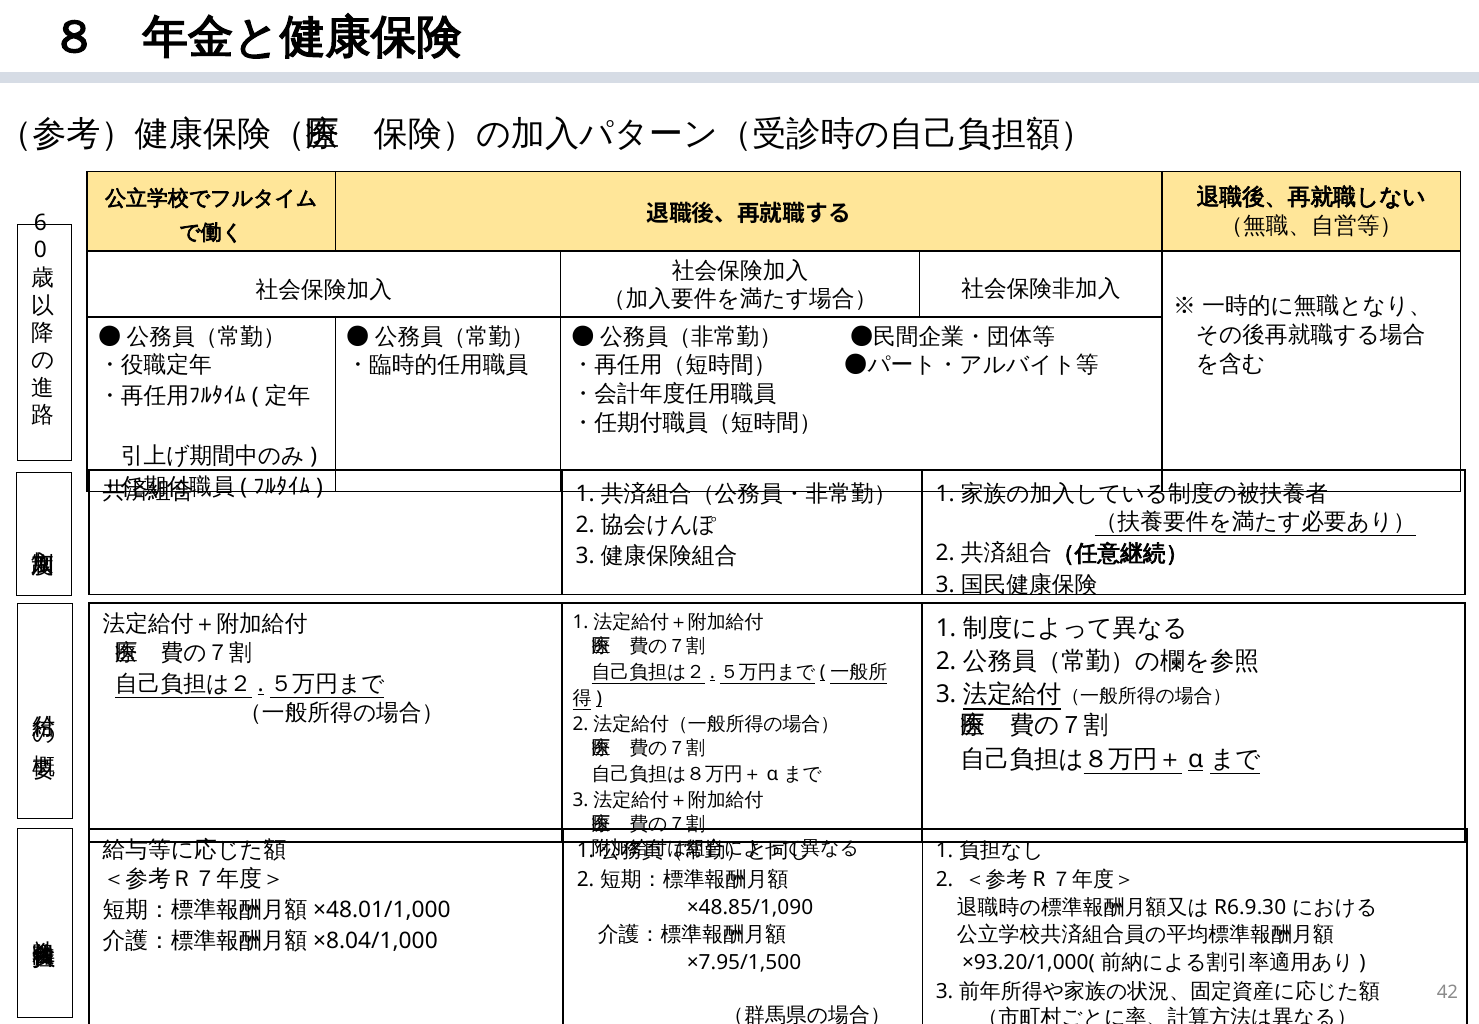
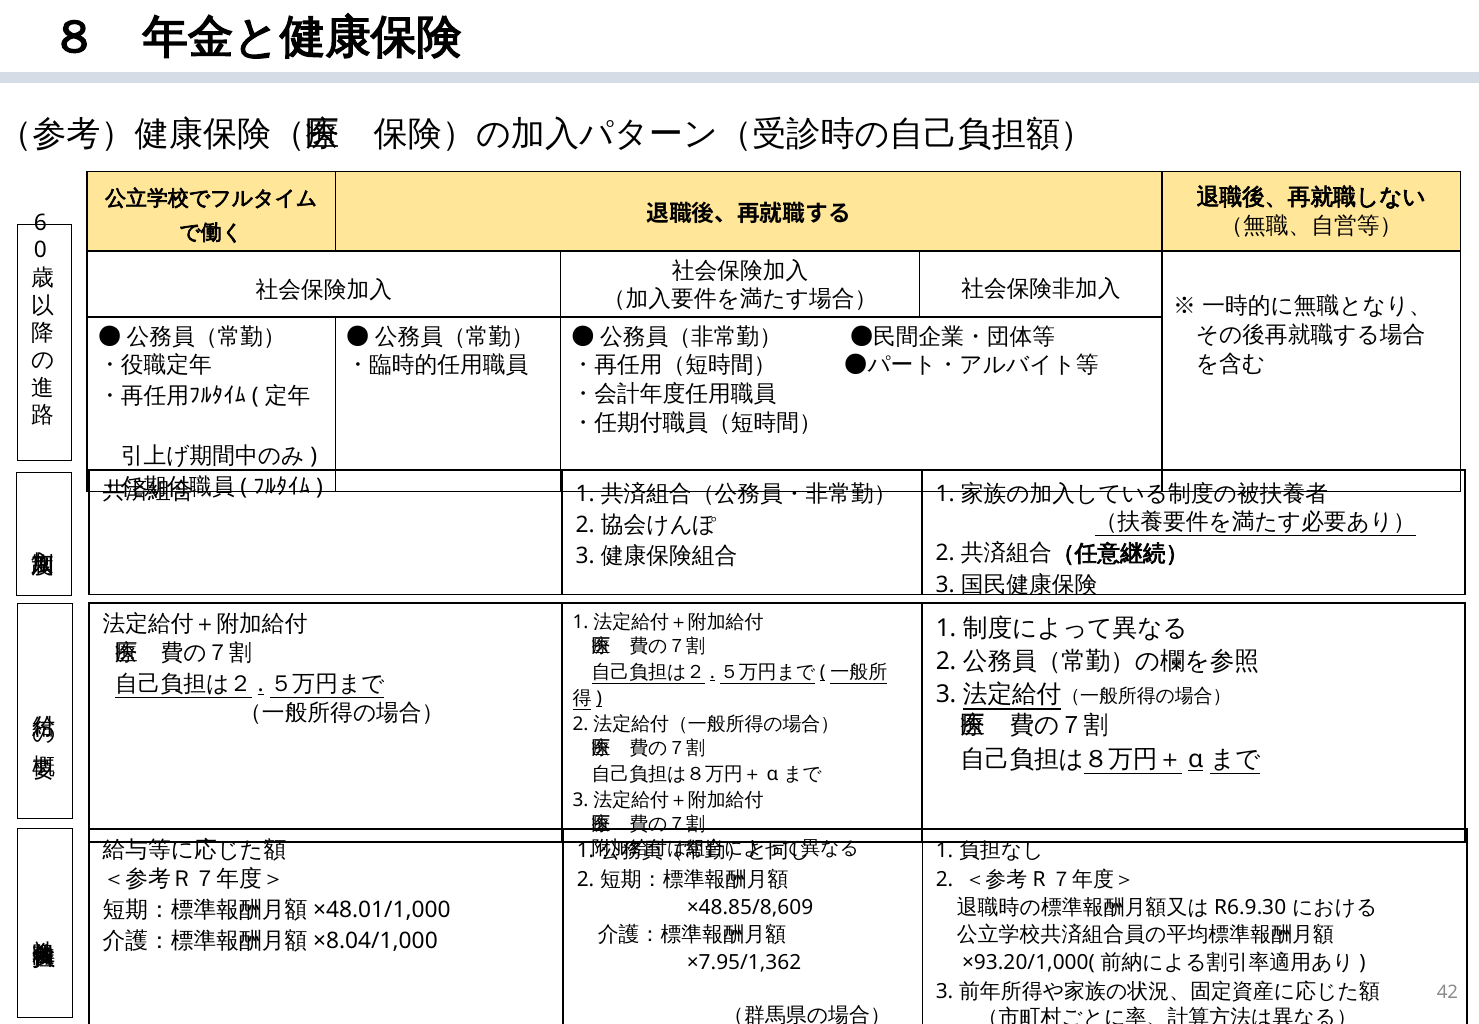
×48.85/1,090: ×48.85/1,090 -> ×48.85/8,609
×7.95/1,500: ×7.95/1,500 -> ×7.95/1,362
